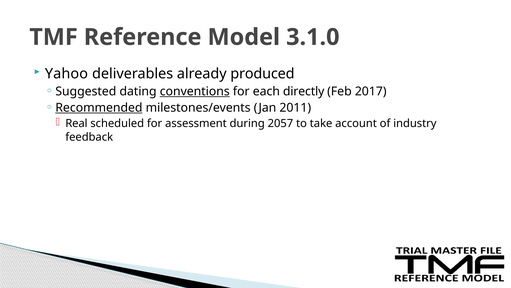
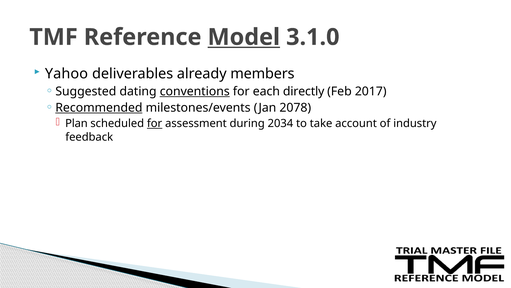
Model underline: none -> present
produced: produced -> members
2011: 2011 -> 2078
Real: Real -> Plan
for at (155, 123) underline: none -> present
2057: 2057 -> 2034
